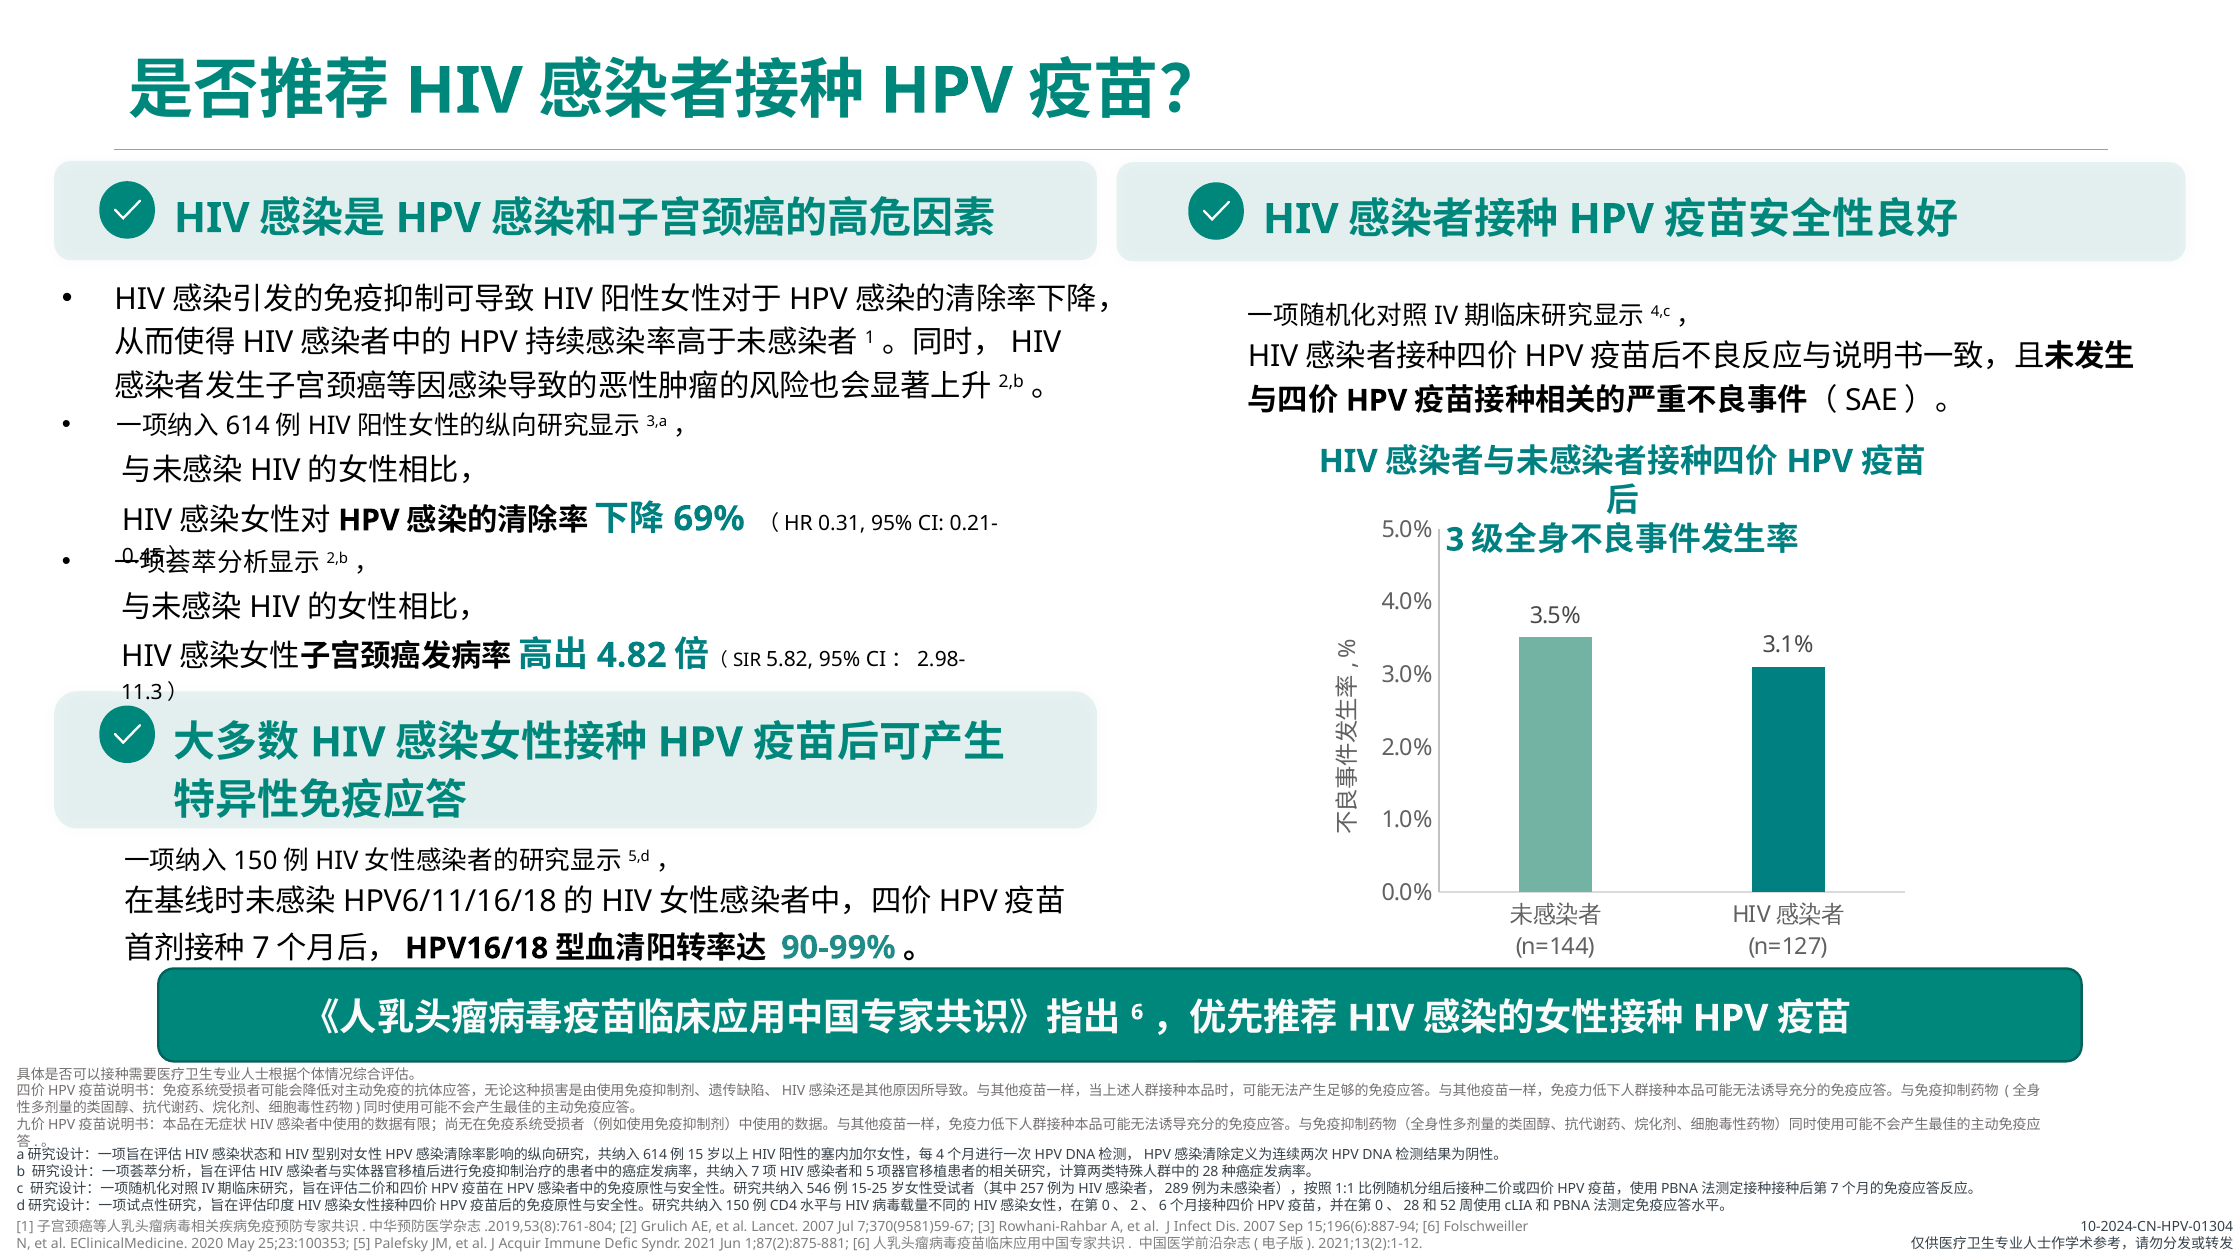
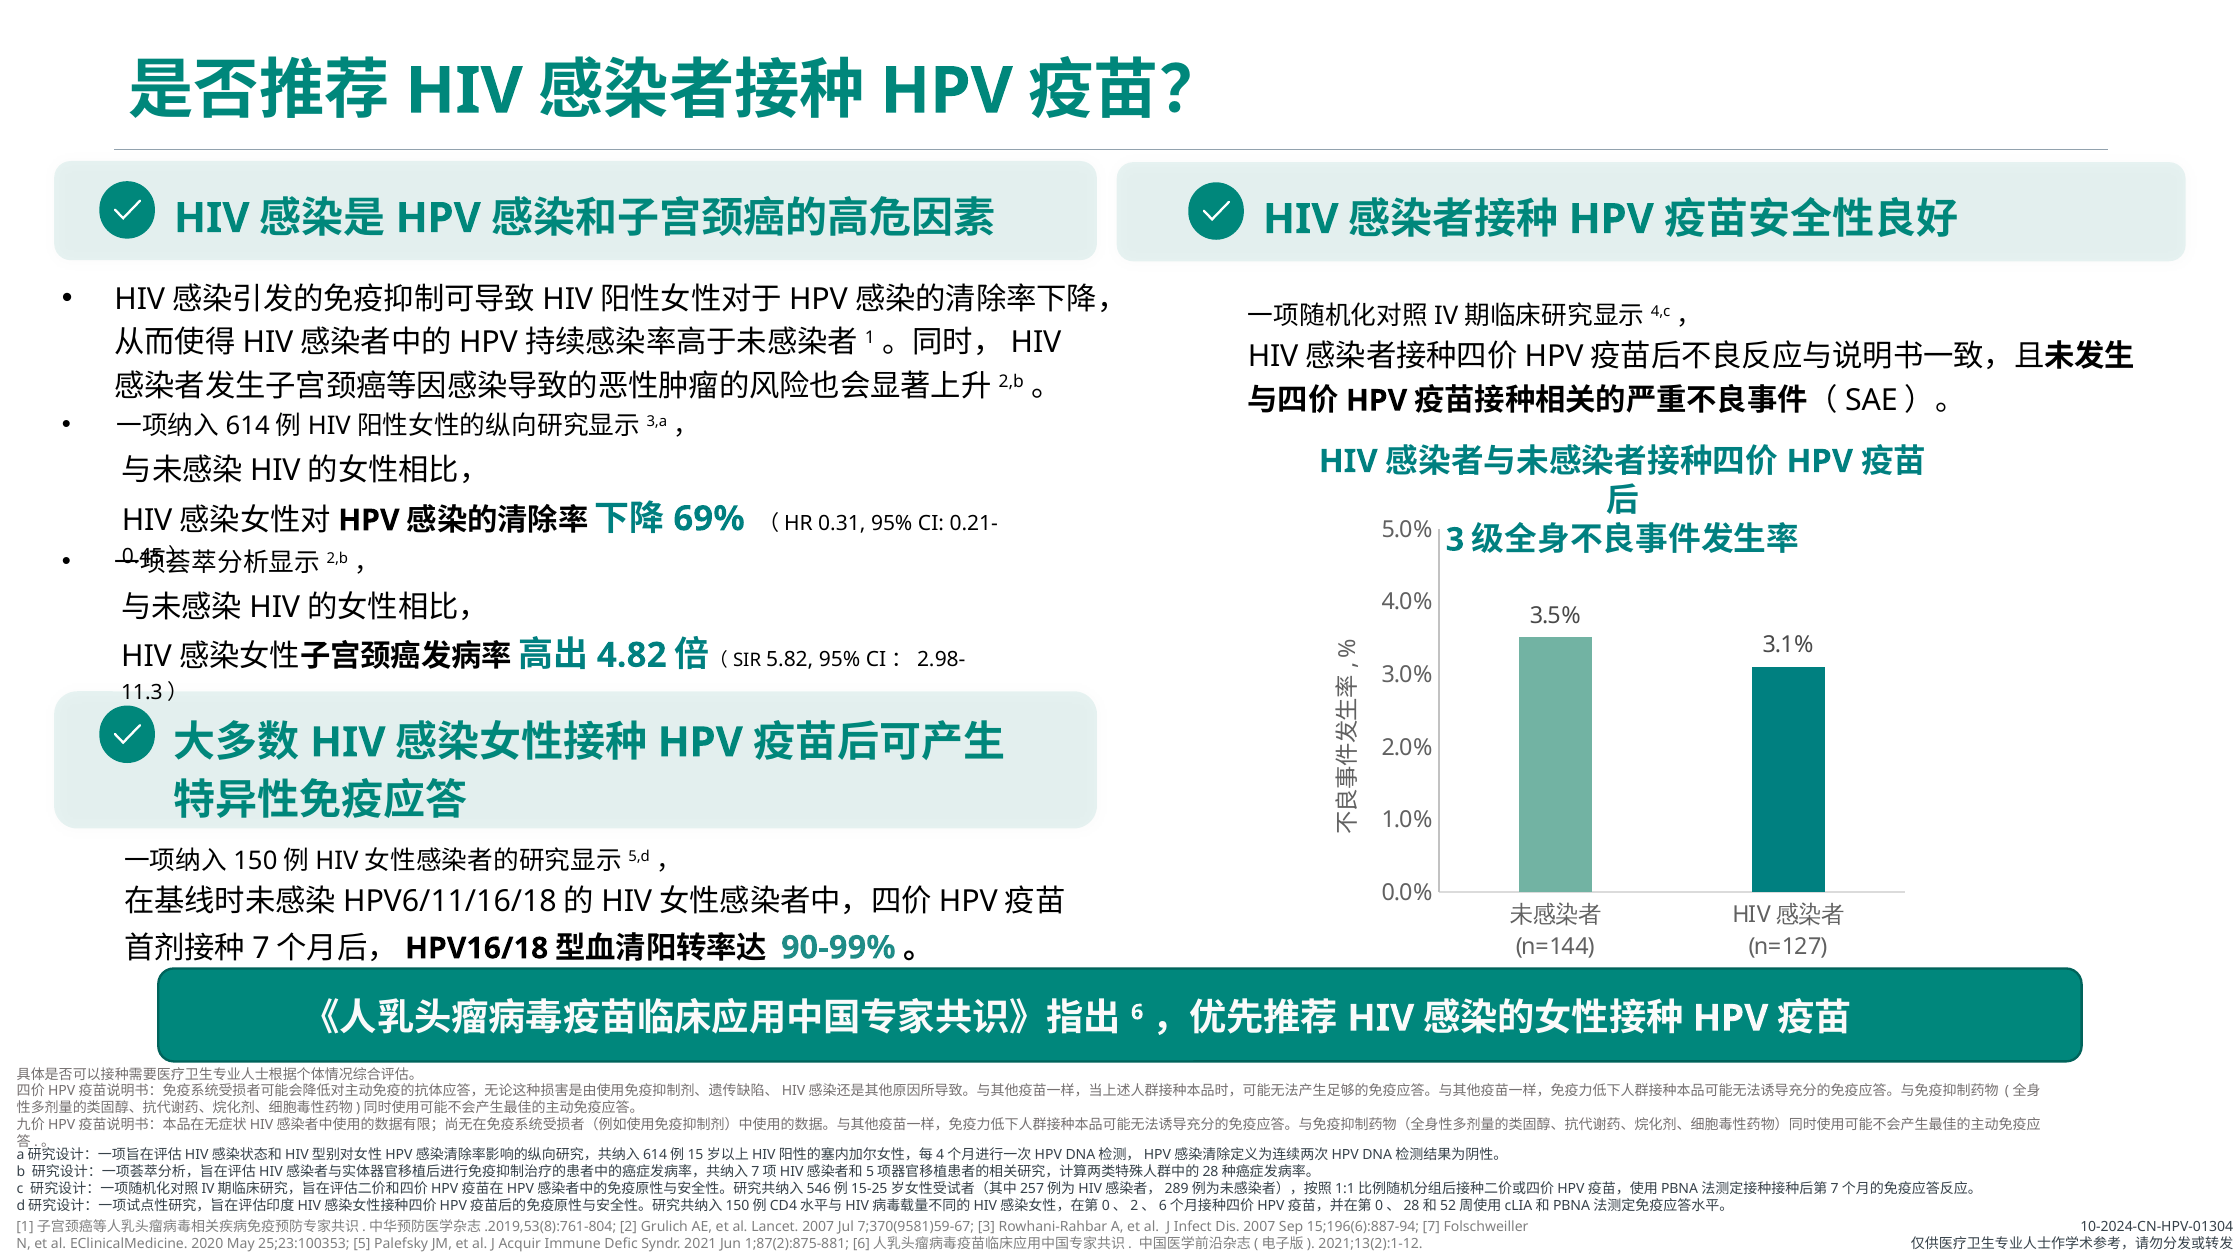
15;196(6):887-94 6: 6 -> 7
